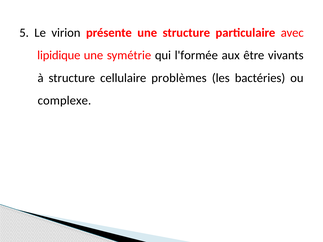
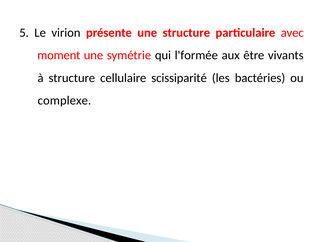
lipidique: lipidique -> moment
problèmes: problèmes -> scissiparité
